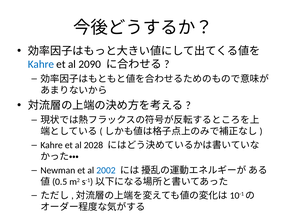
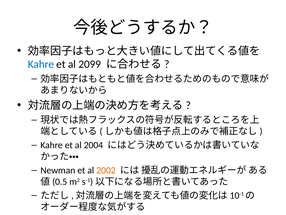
2090: 2090 -> 2099
2028: 2028 -> 2004
2002 colour: blue -> orange
